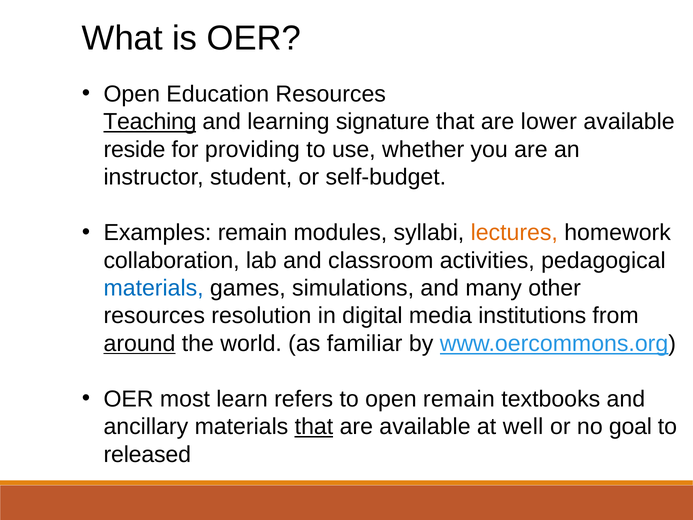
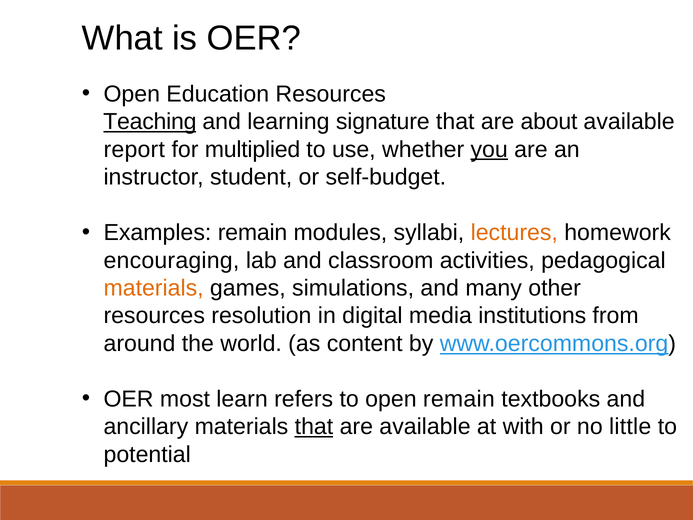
lower: lower -> about
reside: reside -> report
providing: providing -> multiplied
you underline: none -> present
collaboration: collaboration -> encouraging
materials at (154, 288) colour: blue -> orange
around underline: present -> none
familiar: familiar -> content
well: well -> with
goal: goal -> little
released: released -> potential
